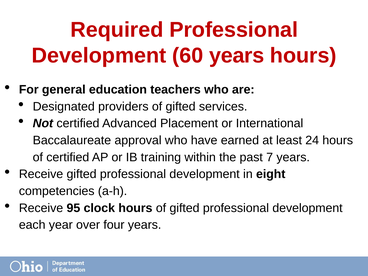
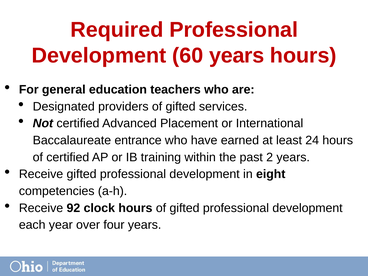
approval: approval -> entrance
7: 7 -> 2
95: 95 -> 92
